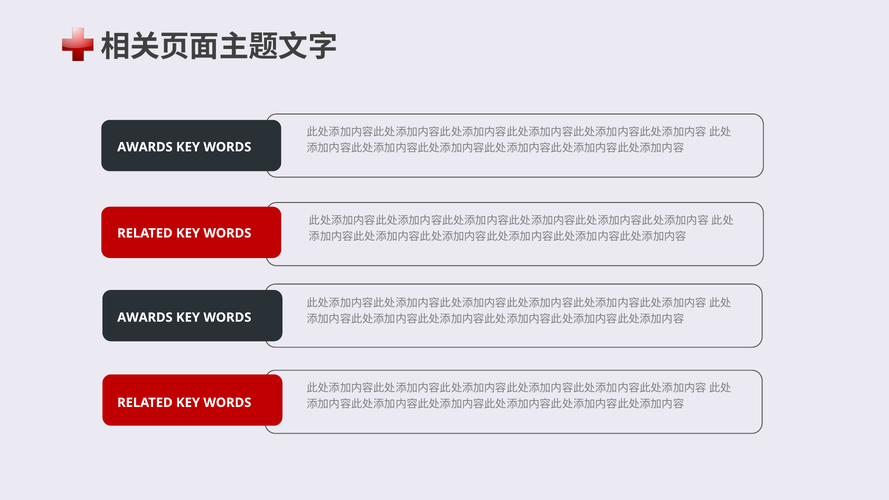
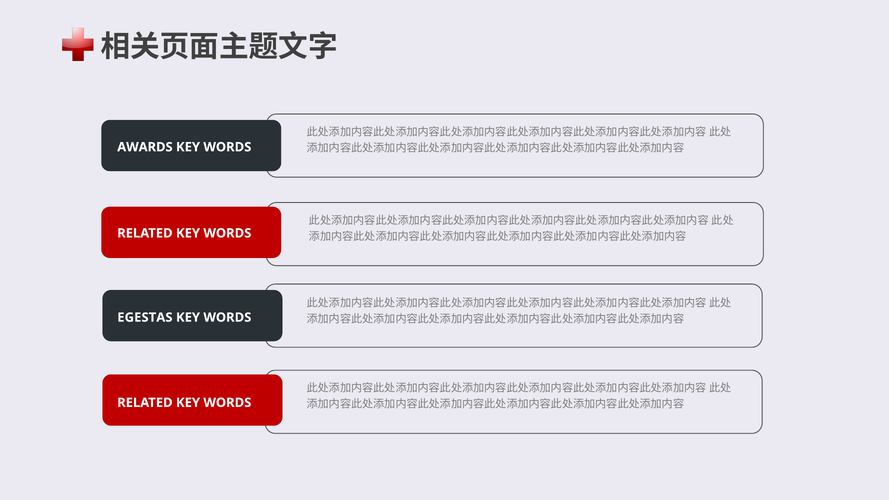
AWARDS at (145, 317): AWARDS -> EGESTAS
